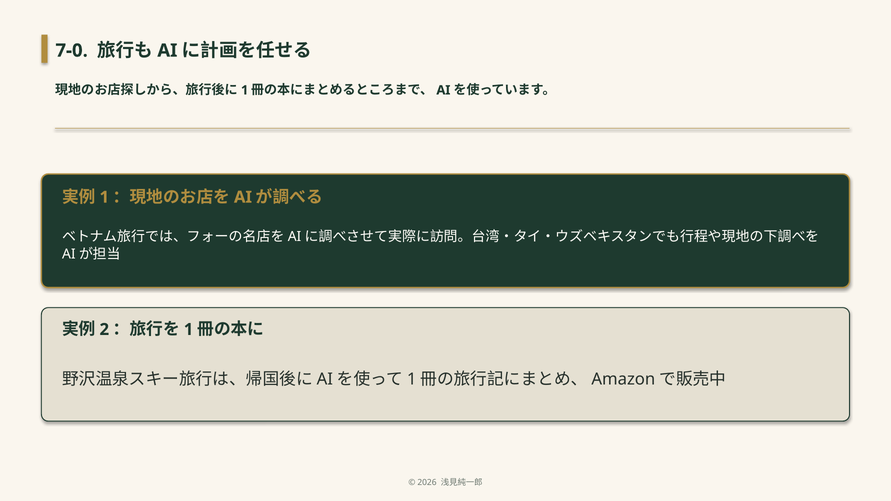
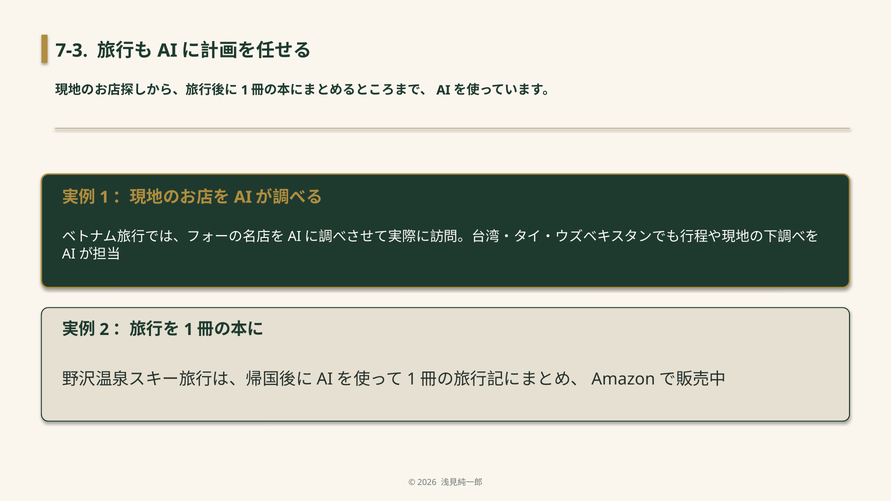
7-0: 7-0 -> 7-3
